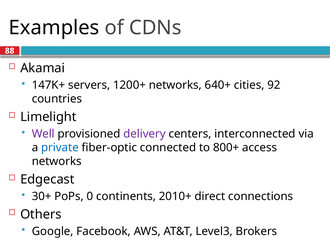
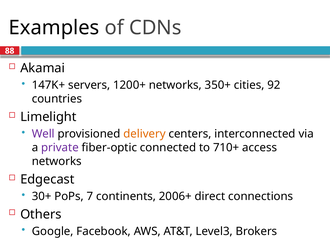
640+: 640+ -> 350+
delivery colour: purple -> orange
private colour: blue -> purple
800+: 800+ -> 710+
0: 0 -> 7
2010+: 2010+ -> 2006+
